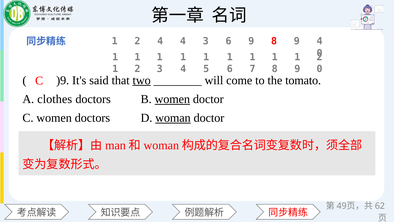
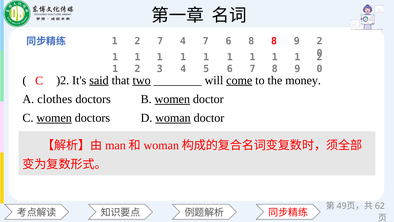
2 4: 4 -> 7
4 3: 3 -> 7
6 9: 9 -> 8
8 9 4: 4 -> 2
)9: )9 -> )2
said underline: none -> present
come underline: none -> present
tomato: tomato -> money
women at (54, 118) underline: none -> present
